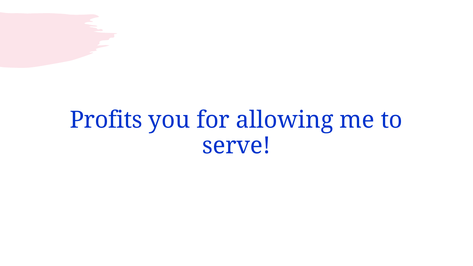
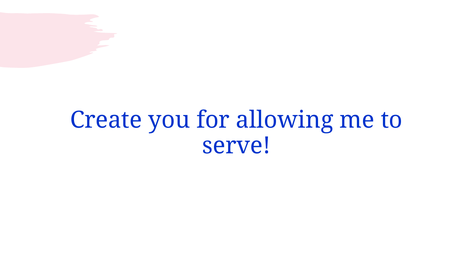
Profits: Profits -> Create
